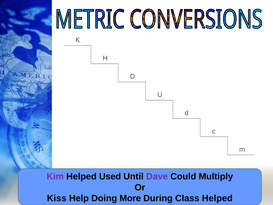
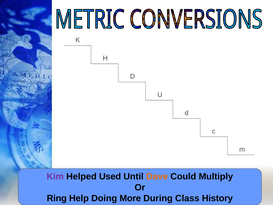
Dave colour: purple -> orange
Kiss: Kiss -> Ring
Class Helped: Helped -> History
